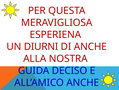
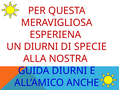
DI ANCHE: ANCHE -> SPECIE
GUIDA DECISO: DECISO -> DIURNI
